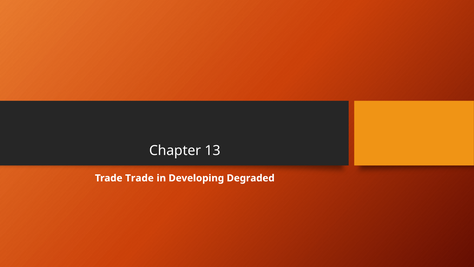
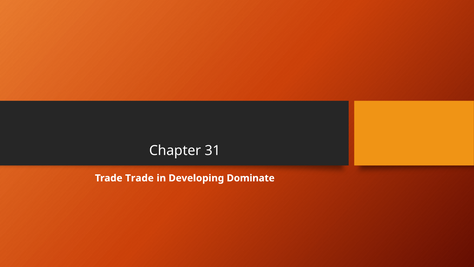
13: 13 -> 31
Degraded: Degraded -> Dominate
